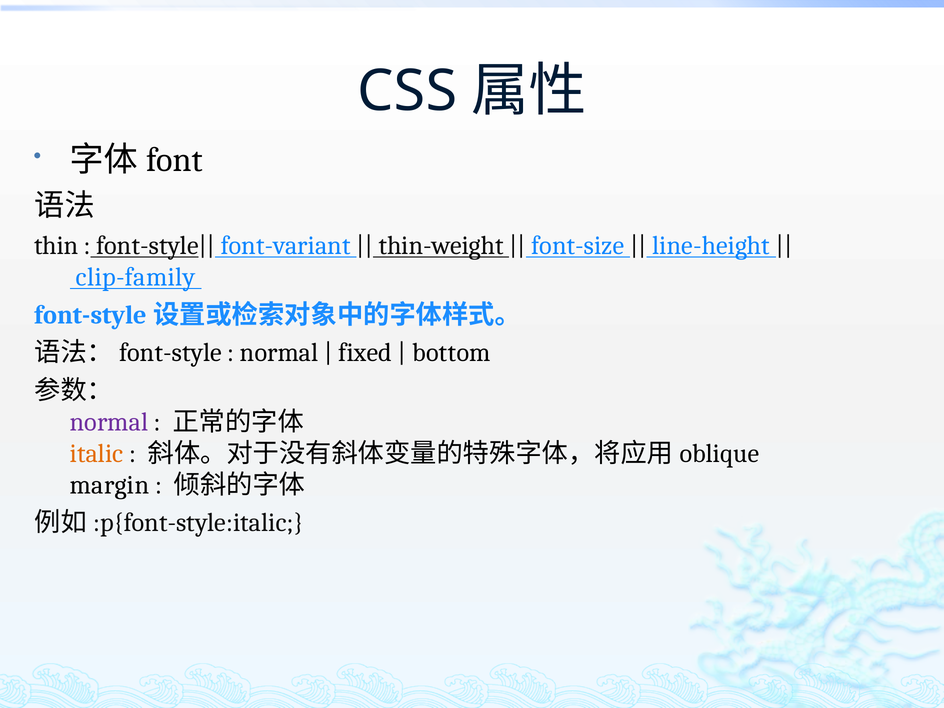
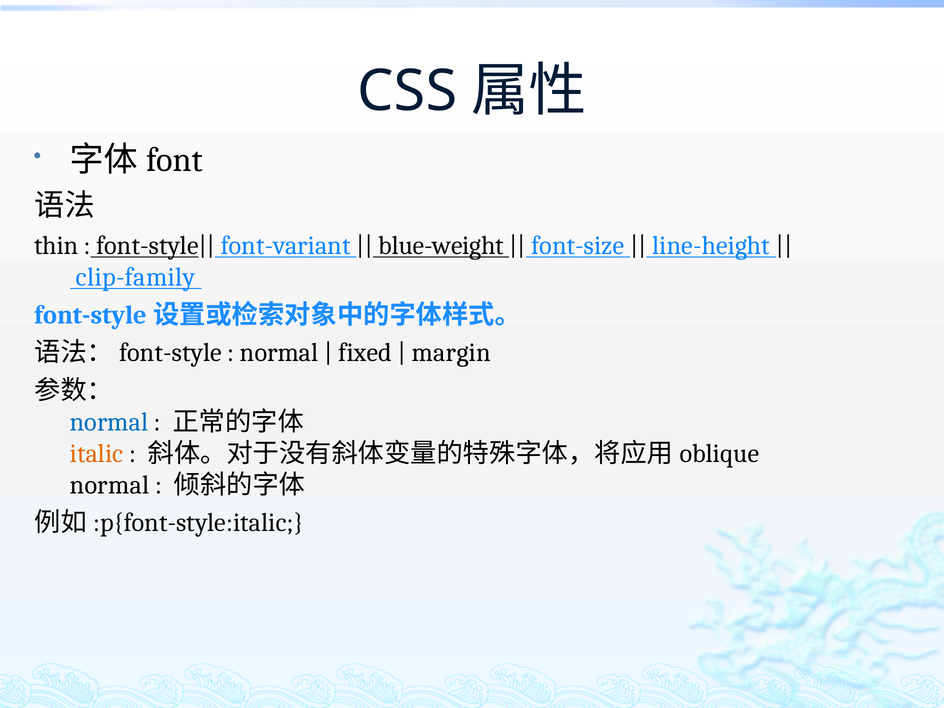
thin-weight: thin-weight -> blue-weight
bottom: bottom -> margin
normal at (109, 422) colour: purple -> blue
margin at (110, 485): margin -> normal
